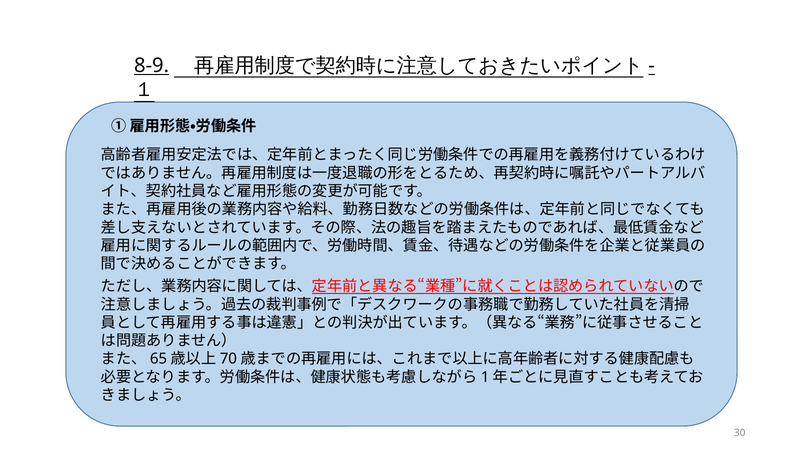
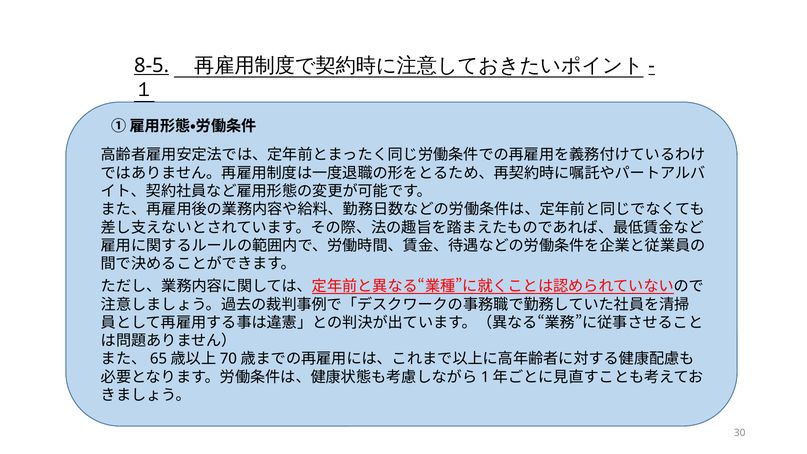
8-9: 8-9 -> 8-5
